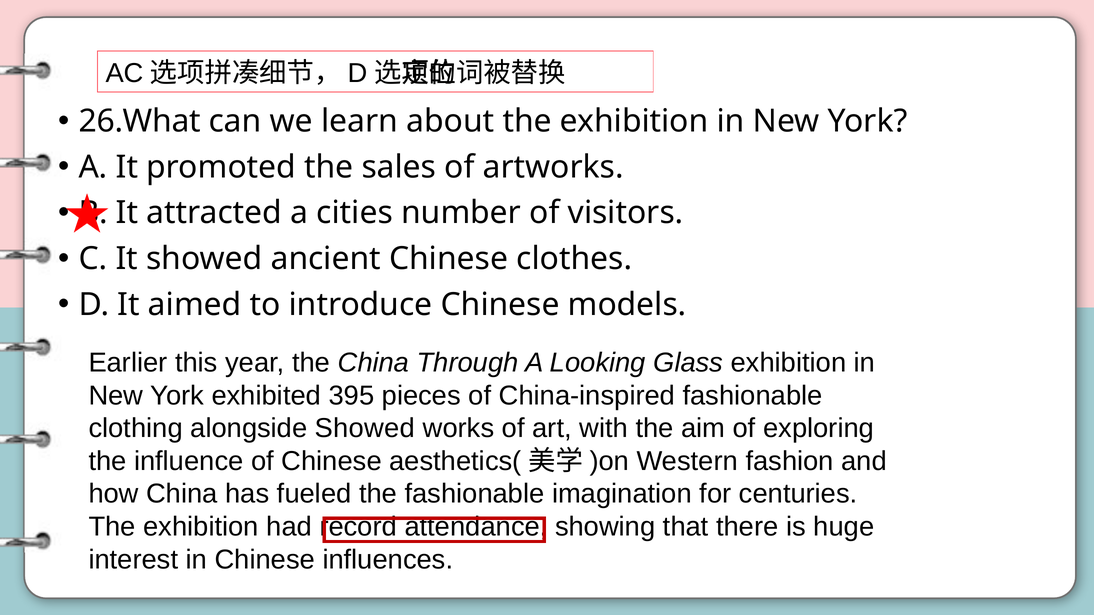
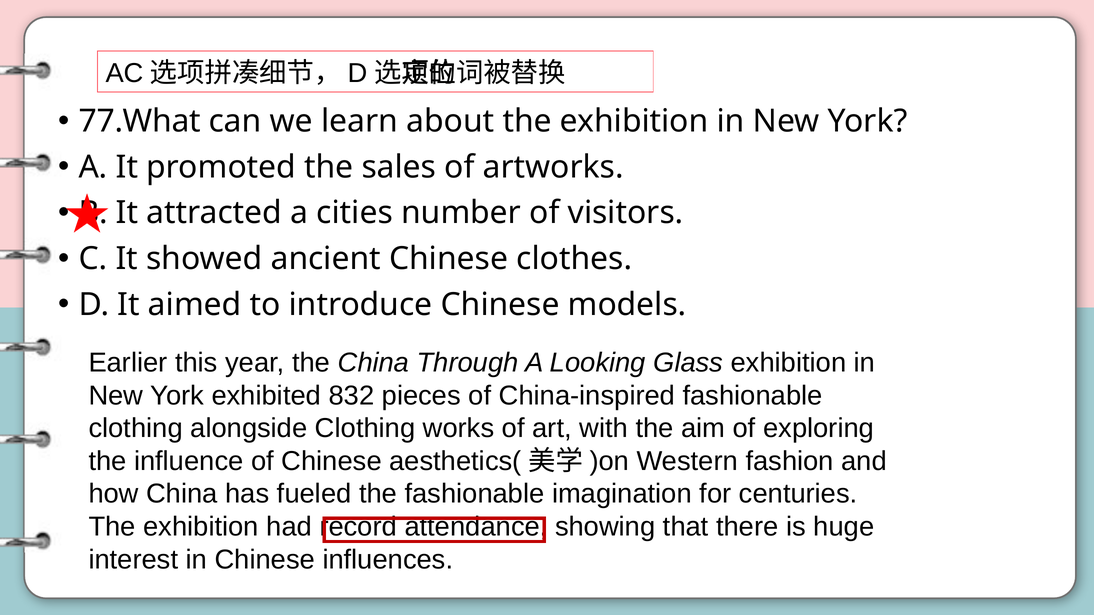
26.What: 26.What -> 77.What
395: 395 -> 832
alongside Showed: Showed -> Clothing
